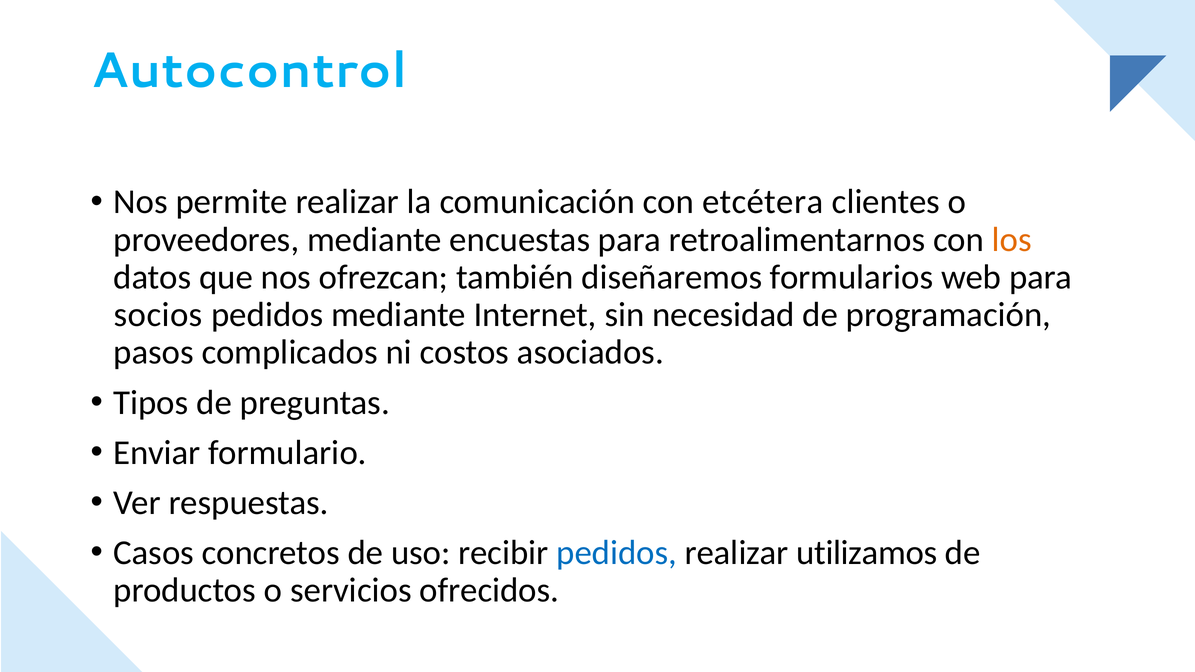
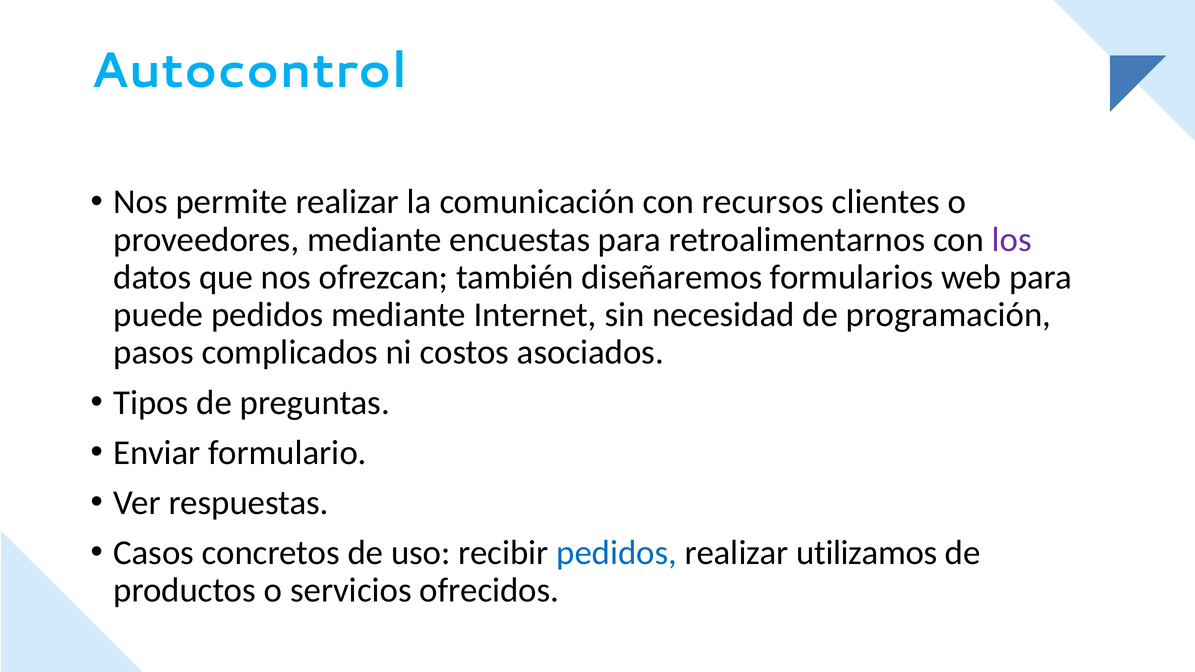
etcétera: etcétera -> recursos
los colour: orange -> purple
socios: socios -> puede
